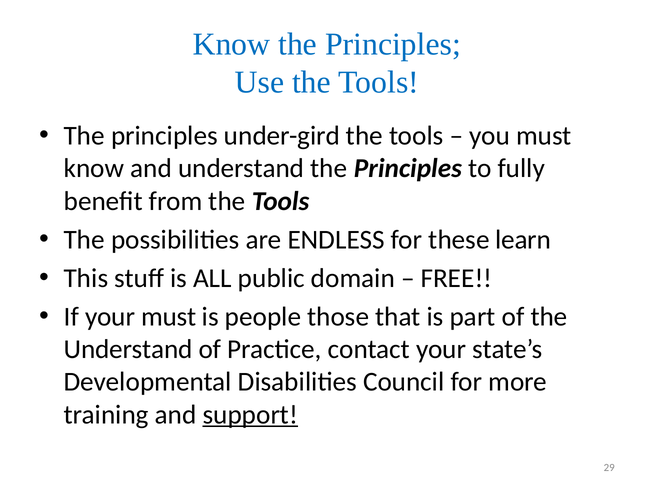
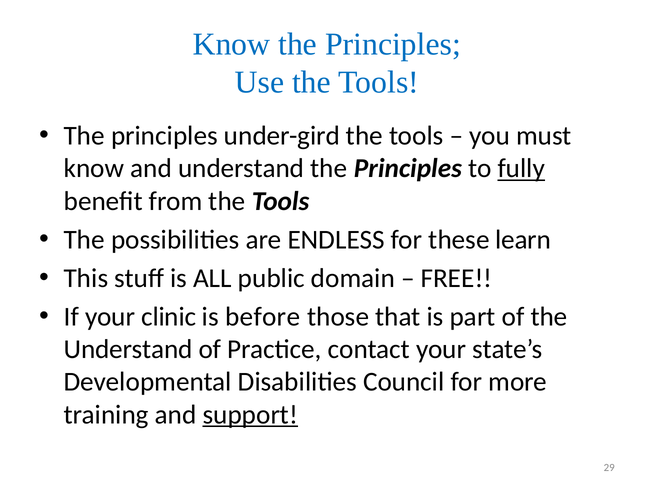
fully underline: none -> present
your must: must -> clinic
people: people -> before
